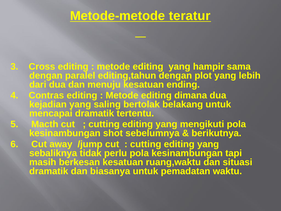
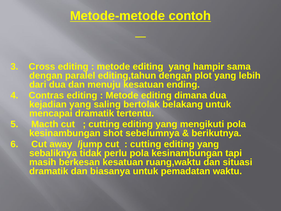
teratur: teratur -> contoh
